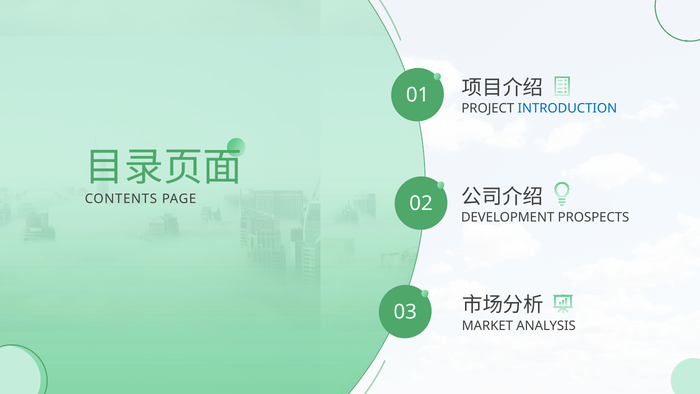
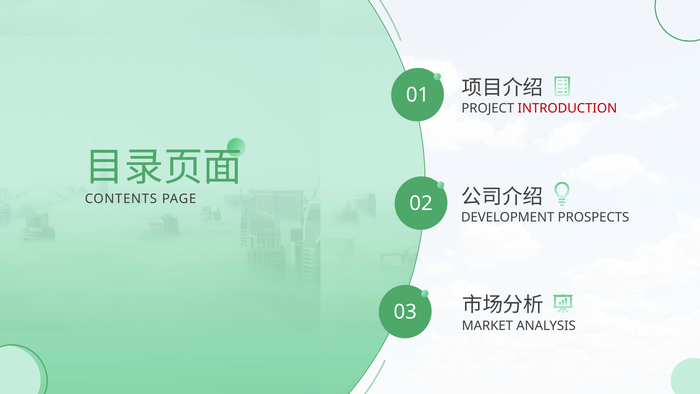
INTRODUCTION colour: blue -> red
